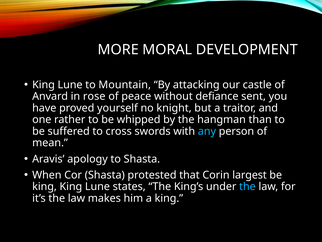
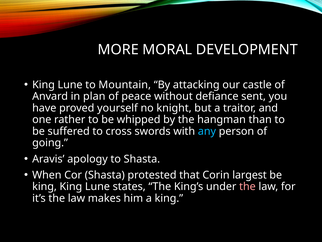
rose: rose -> plan
mean: mean -> going
the at (247, 186) colour: light blue -> pink
